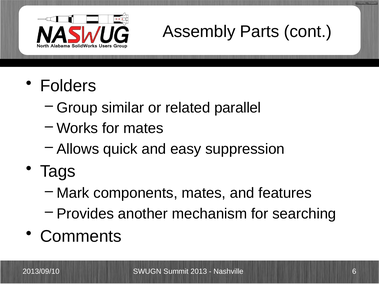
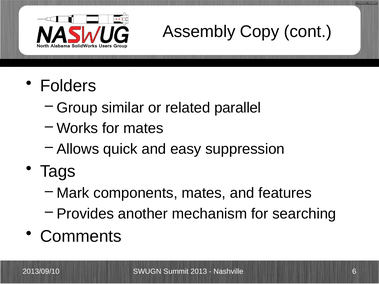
Parts: Parts -> Copy
